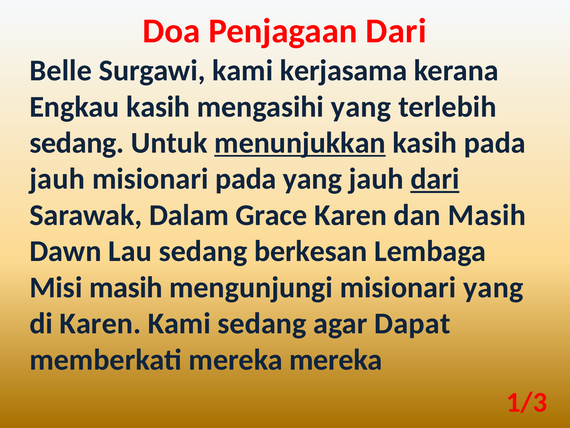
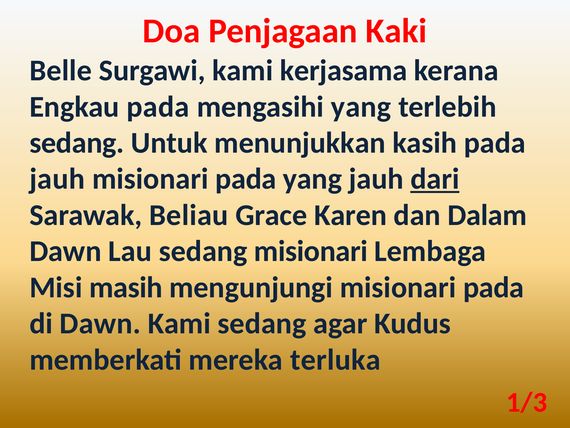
Penjagaan Dari: Dari -> Kaki
Engkau kasih: kasih -> pada
menunjukkan underline: present -> none
Dalam: Dalam -> Beliau
dan Masih: Masih -> Dalam
sedang berkesan: berkesan -> misionari
mengunjungi misionari yang: yang -> pada
di Karen: Karen -> Dawn
Dapat: Dapat -> Kudus
mereka mereka: mereka -> terluka
